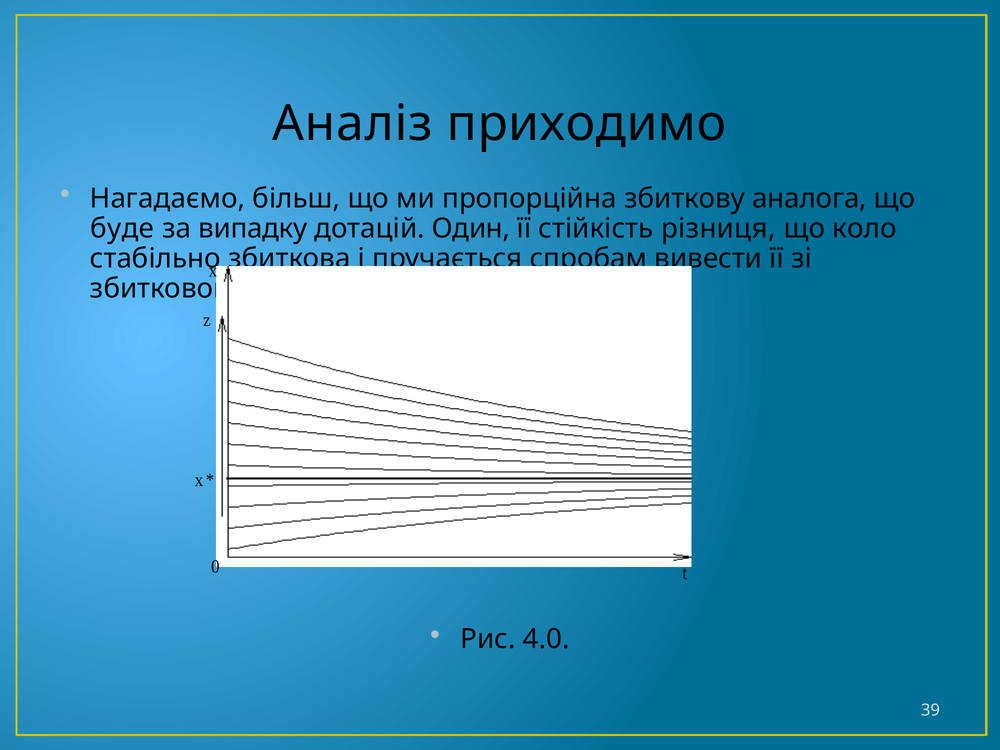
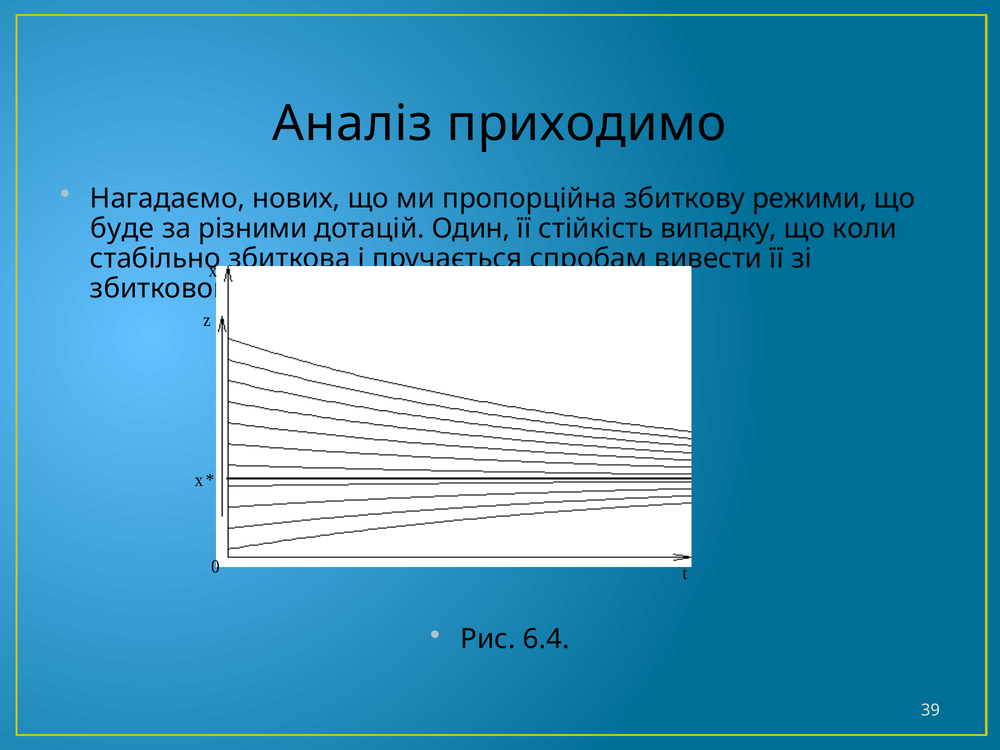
більш: більш -> нових
аналога: аналога -> режими
випадку: випадку -> різними
різниця: різниця -> випадку
коло: коло -> коли
4.0: 4.0 -> 6.4
